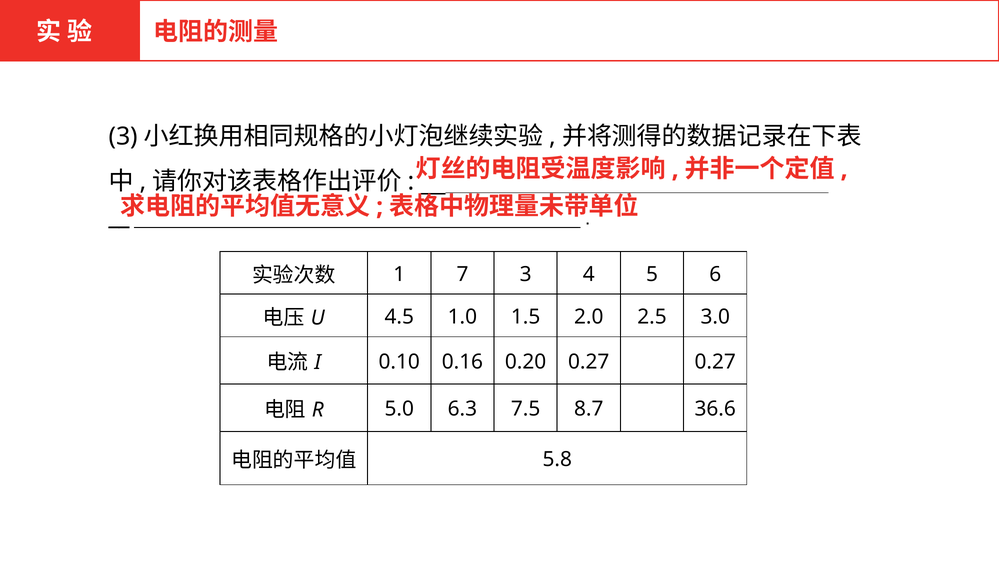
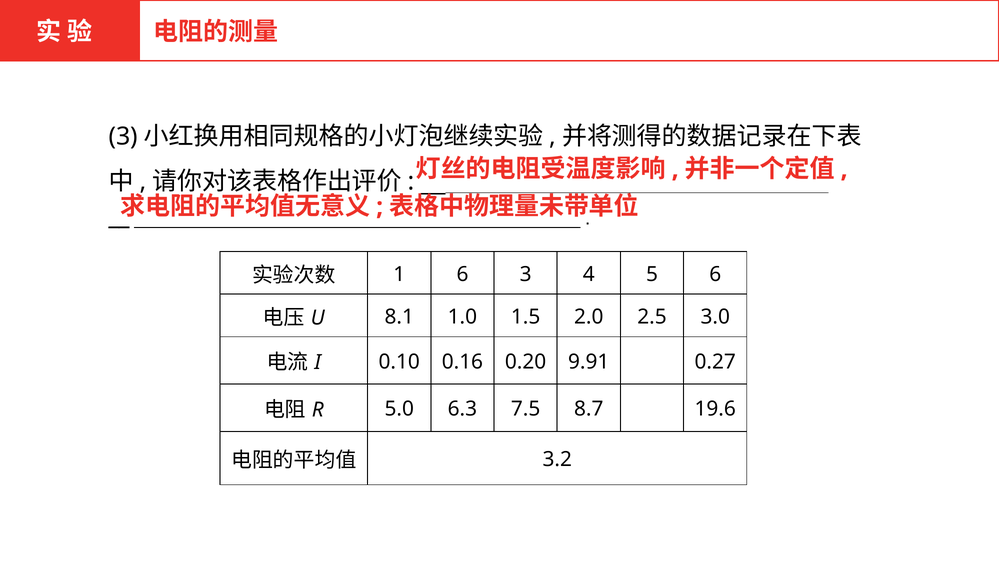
1 7: 7 -> 6
4.5: 4.5 -> 8.1
0.20 0.27: 0.27 -> 9.91
36.6: 36.6 -> 19.6
5.8: 5.8 -> 3.2
